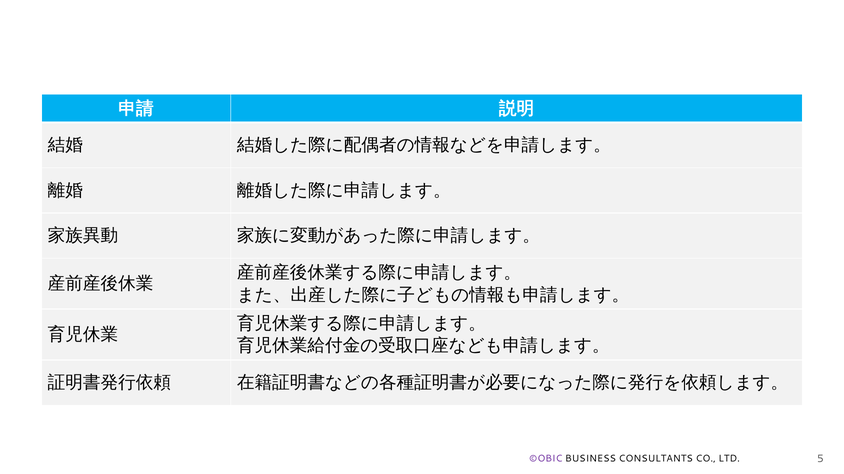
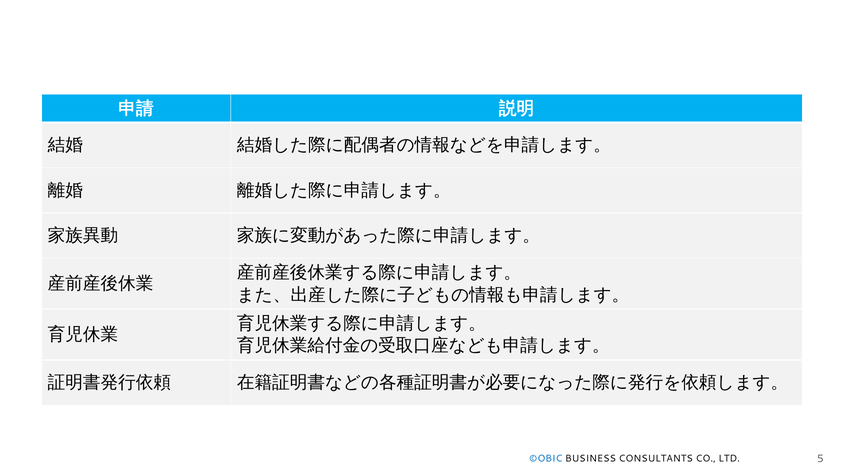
©OBIC colour: purple -> blue
